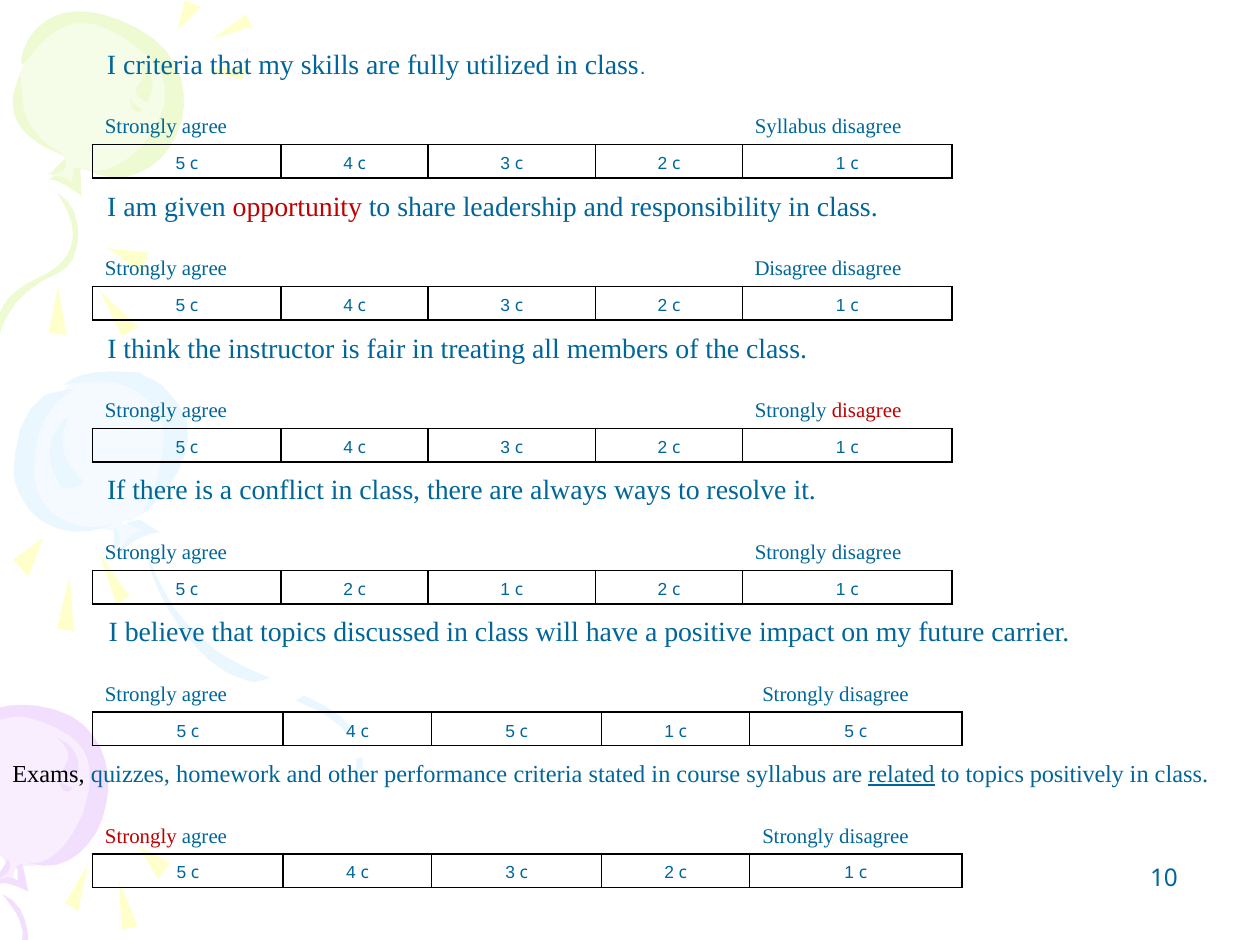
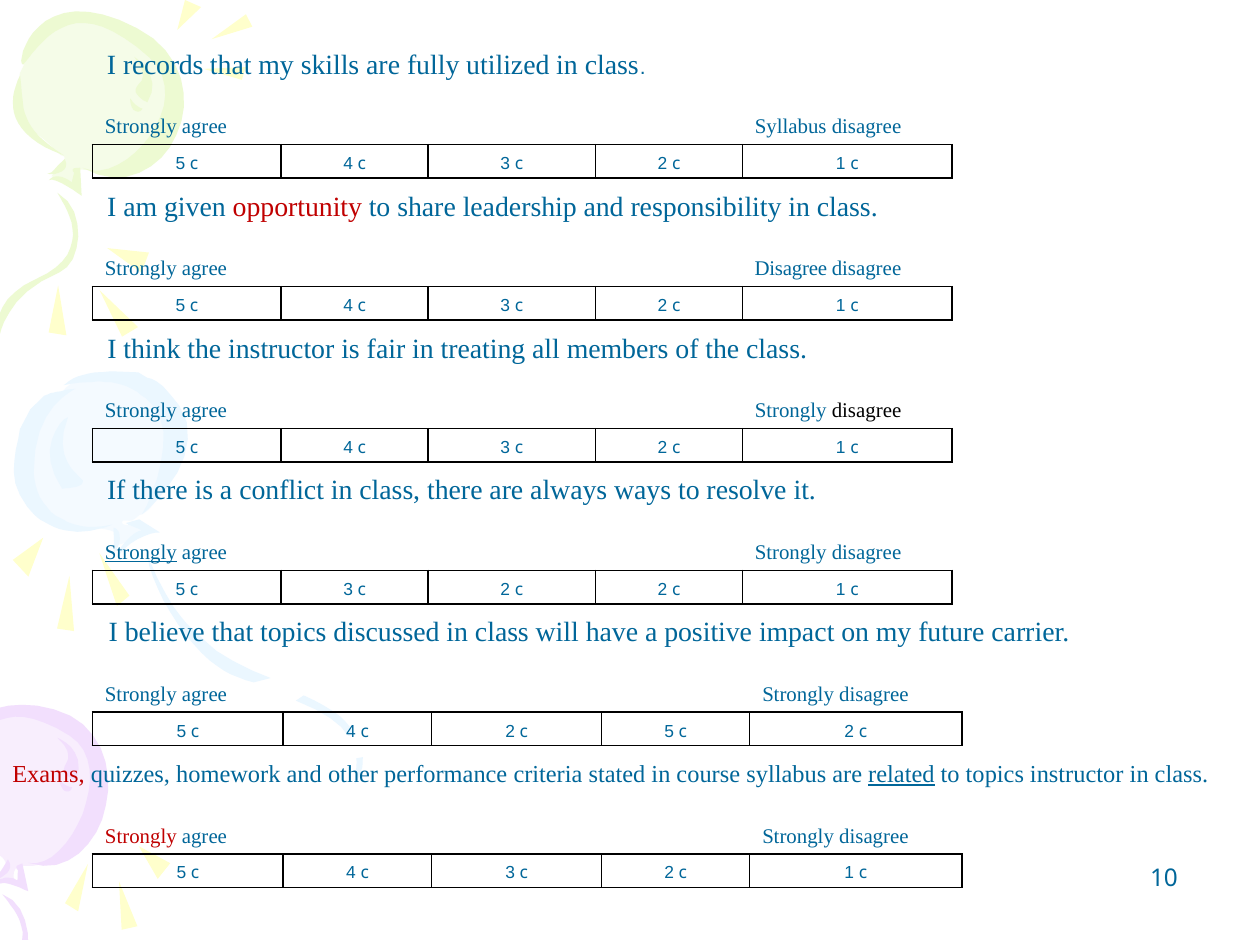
I criteria: criteria -> records
disagree at (867, 411) colour: red -> black
Strongly at (141, 552) underline: none -> present
5 c 2: 2 -> 3
1 at (505, 589): 1 -> 2
4 c 5: 5 -> 2
1 at (669, 731): 1 -> 5
5 at (849, 731): 5 -> 2
Exams colour: black -> red
topics positively: positively -> instructor
